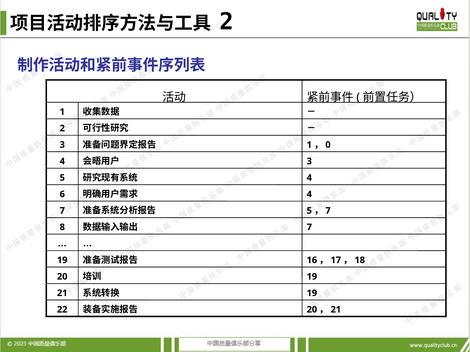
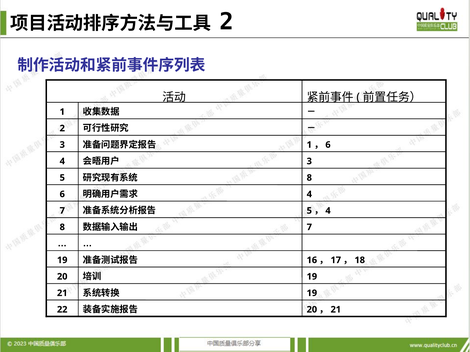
0 at (328, 145): 0 -> 6
4 at (309, 178): 4 -> 8
7 at (328, 211): 7 -> 4
